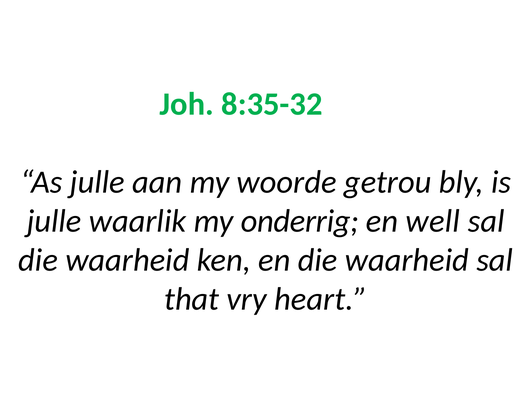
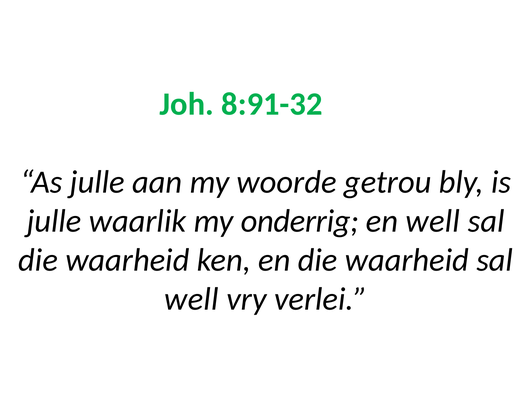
8:35-32: 8:35-32 -> 8:91-32
that at (192, 299): that -> well
heart: heart -> verlei
